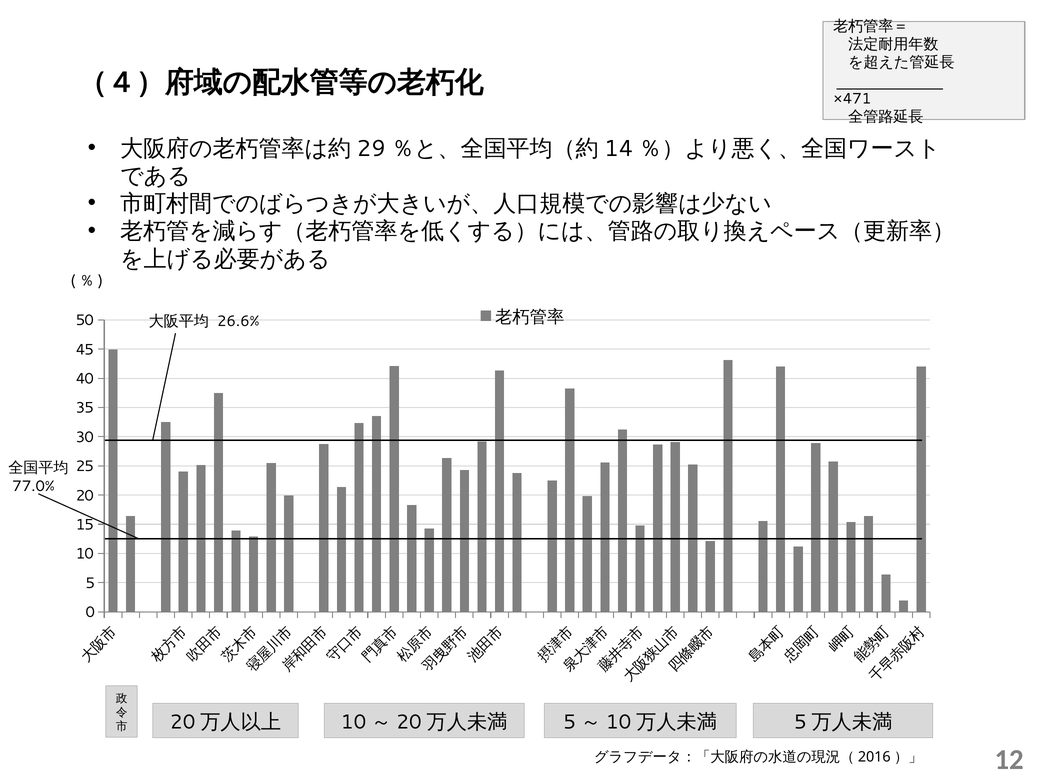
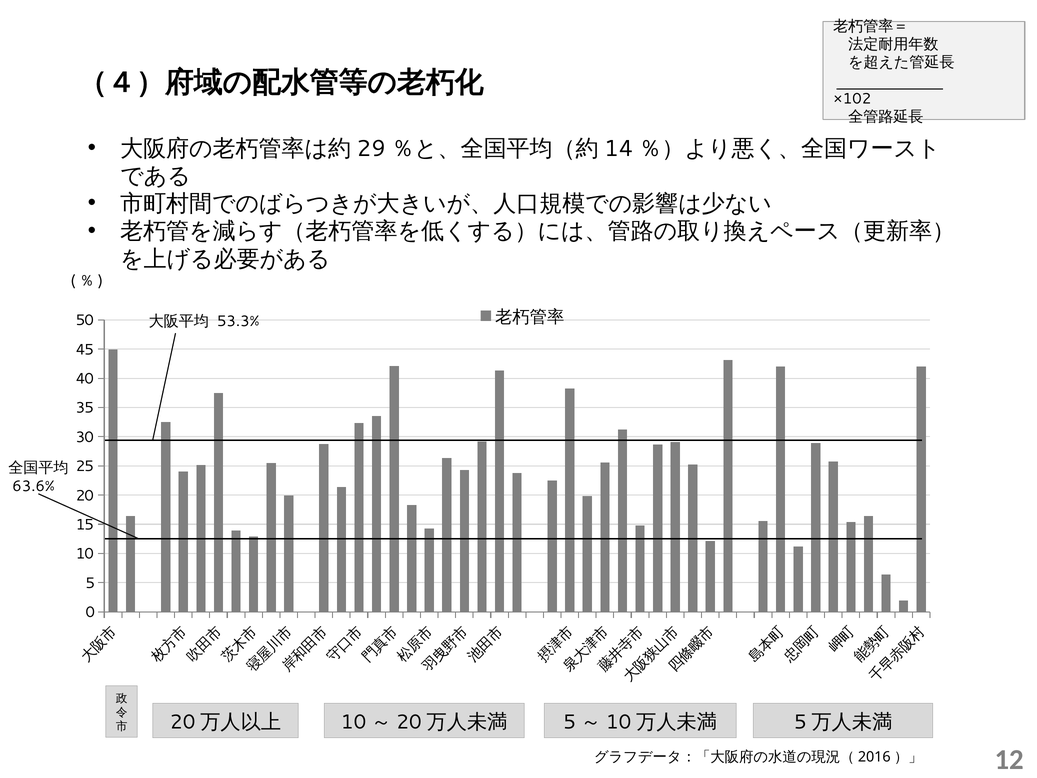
×471: ×471 -> ×102
26.6%: 26.6% -> 53.3%
77.0%: 77.0% -> 63.6%
